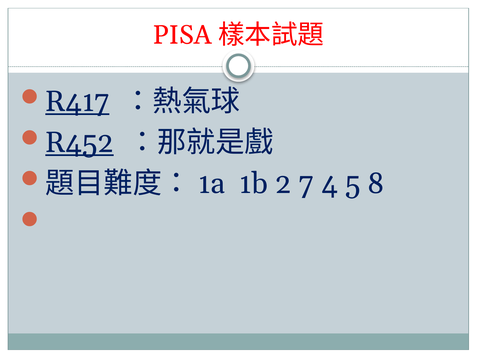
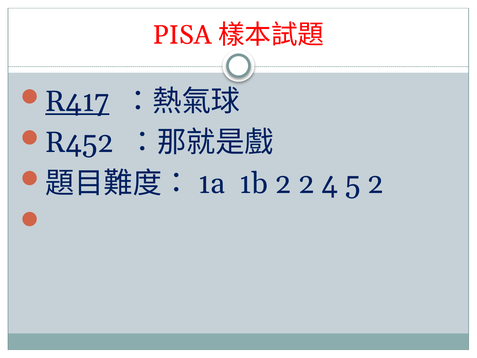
R452 underline: present -> none
2 7: 7 -> 2
5 8: 8 -> 2
